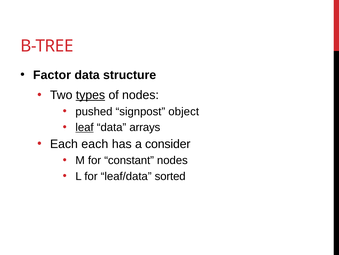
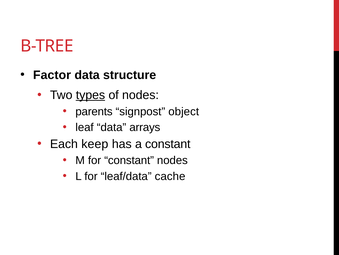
pushed: pushed -> parents
leaf underline: present -> none
Each each: each -> keep
a consider: consider -> constant
sorted: sorted -> cache
